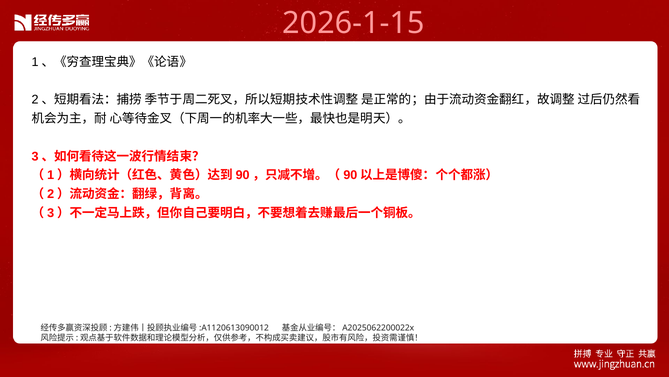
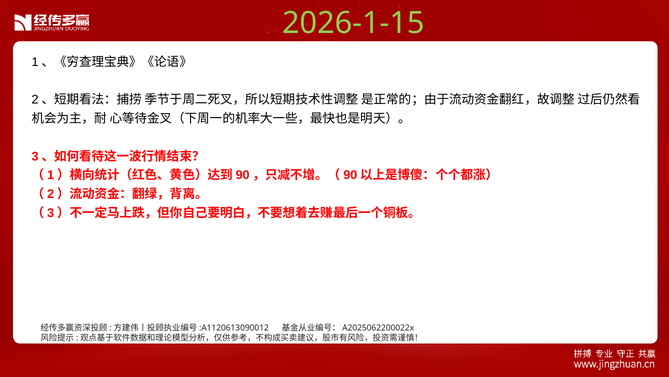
2026-1-15 colour: pink -> light green
